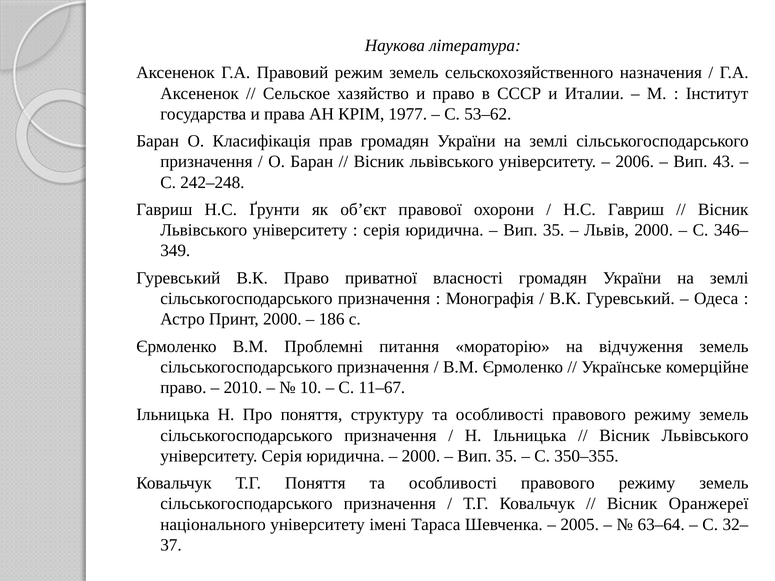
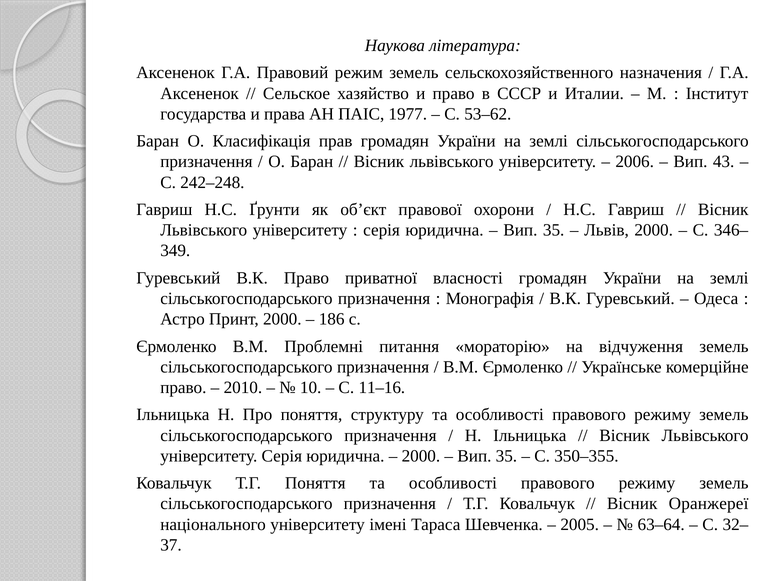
КРІМ: КРІМ -> ПАІС
11–67: 11–67 -> 11–16
